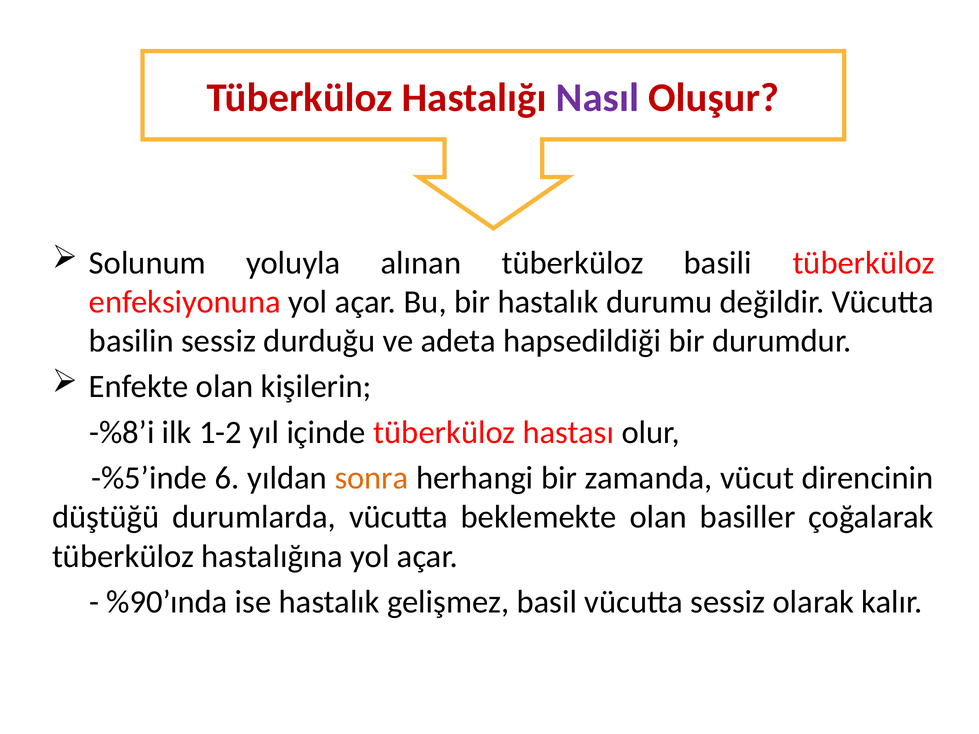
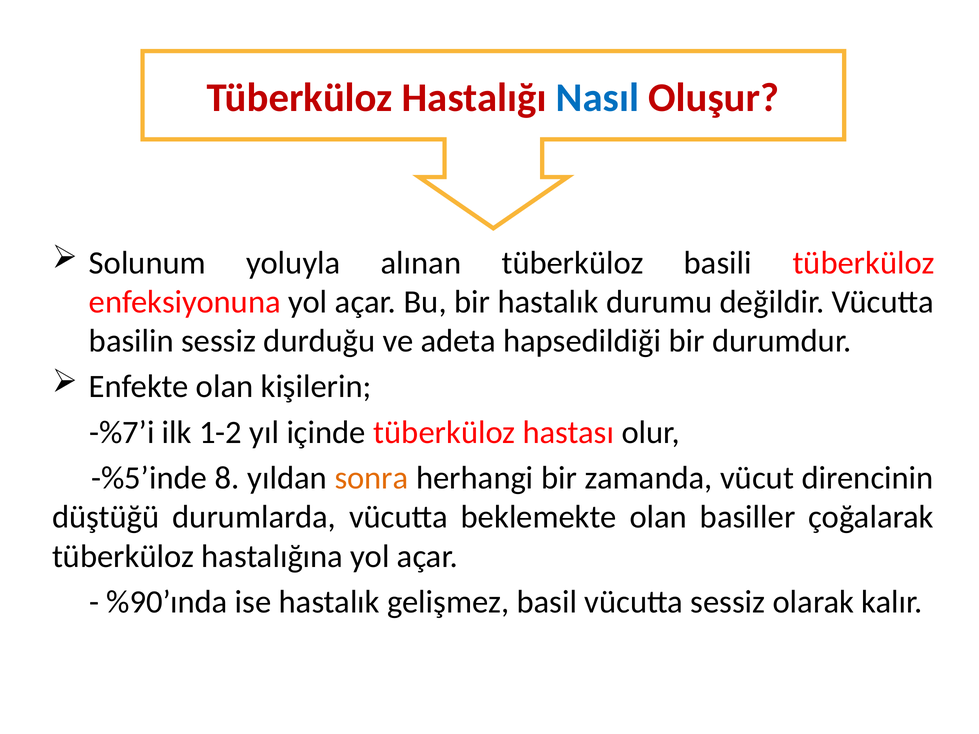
Nasıl colour: purple -> blue
-%8’i: -%8’i -> -%7’i
6: 6 -> 8
